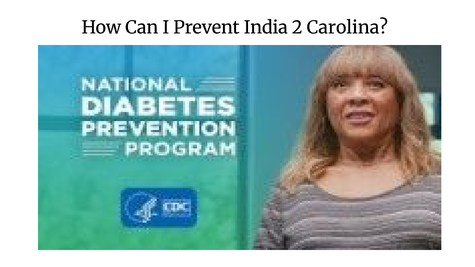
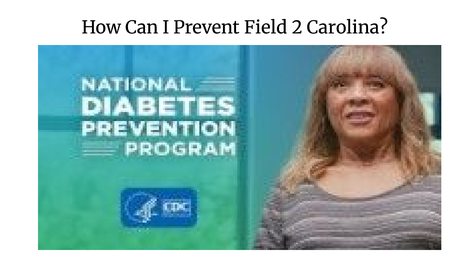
India: India -> Field
